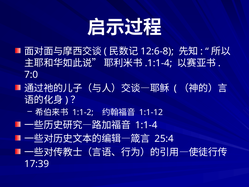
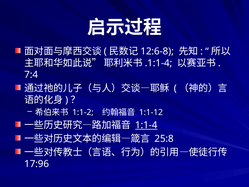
7:0: 7:0 -> 7:4
1:1-4 underline: none -> present
25:4: 25:4 -> 25:8
17:39: 17:39 -> 17:96
